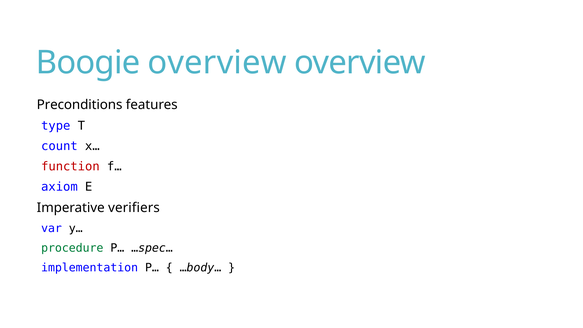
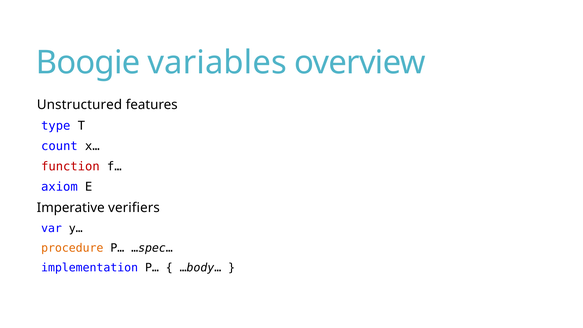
Boogie overview: overview -> variables
Preconditions: Preconditions -> Unstructured
procedure colour: green -> orange
